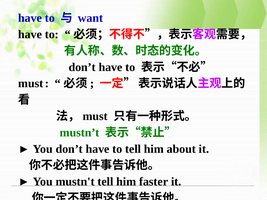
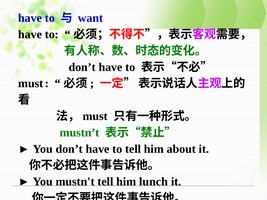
faster: faster -> lunch
